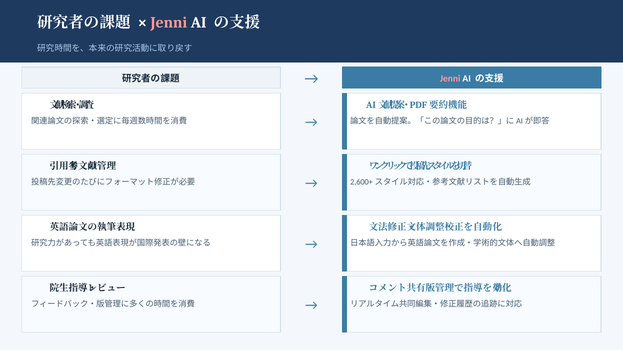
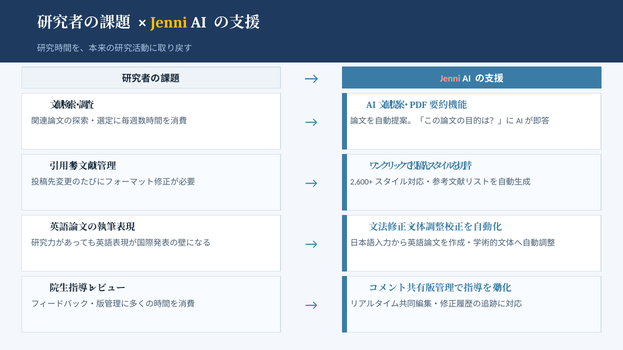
Jenni at (169, 23) colour: pink -> yellow
